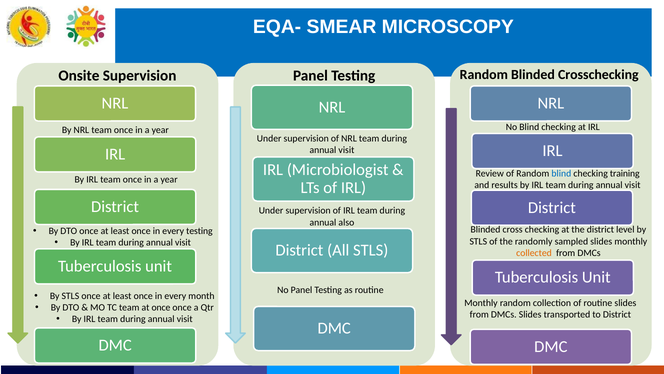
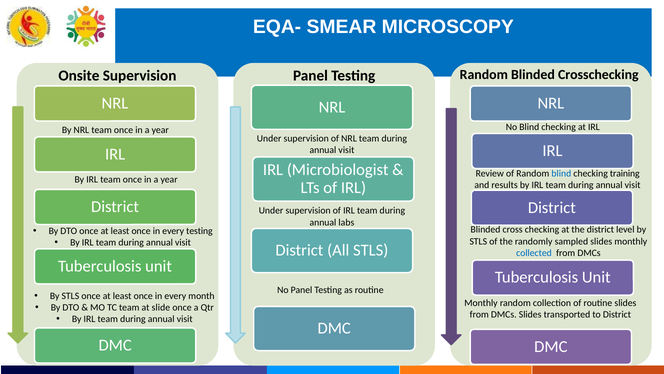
also: also -> labs
collected colour: orange -> blue
at once: once -> slide
